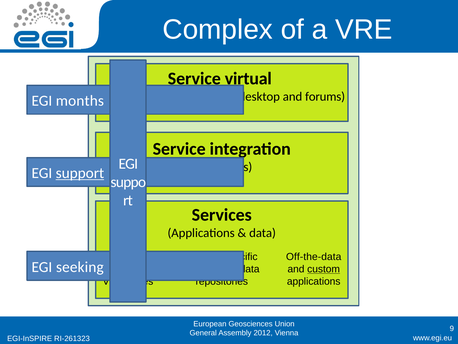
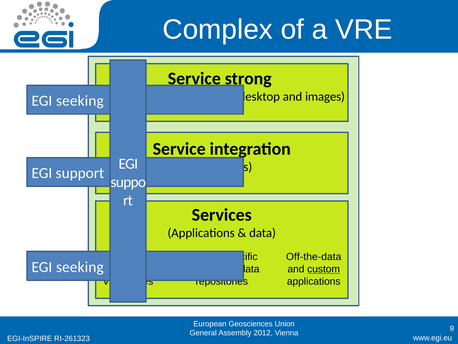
virtual: virtual -> strong
and forums: forums -> images
months at (80, 101): months -> seeking
support underline: present -> none
